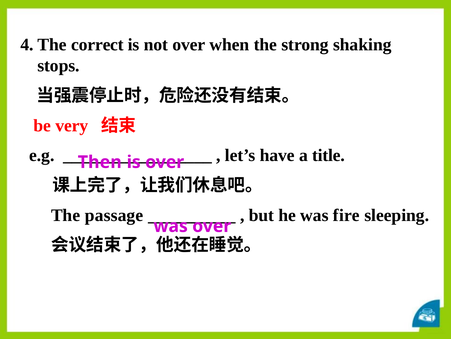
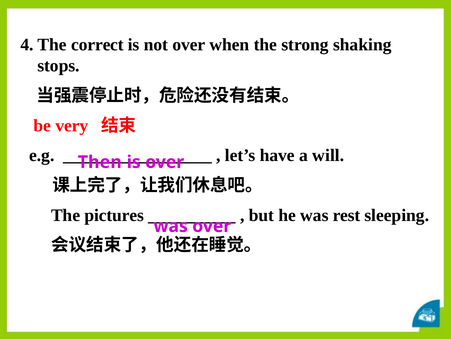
title: title -> will
passage: passage -> pictures
fire: fire -> rest
